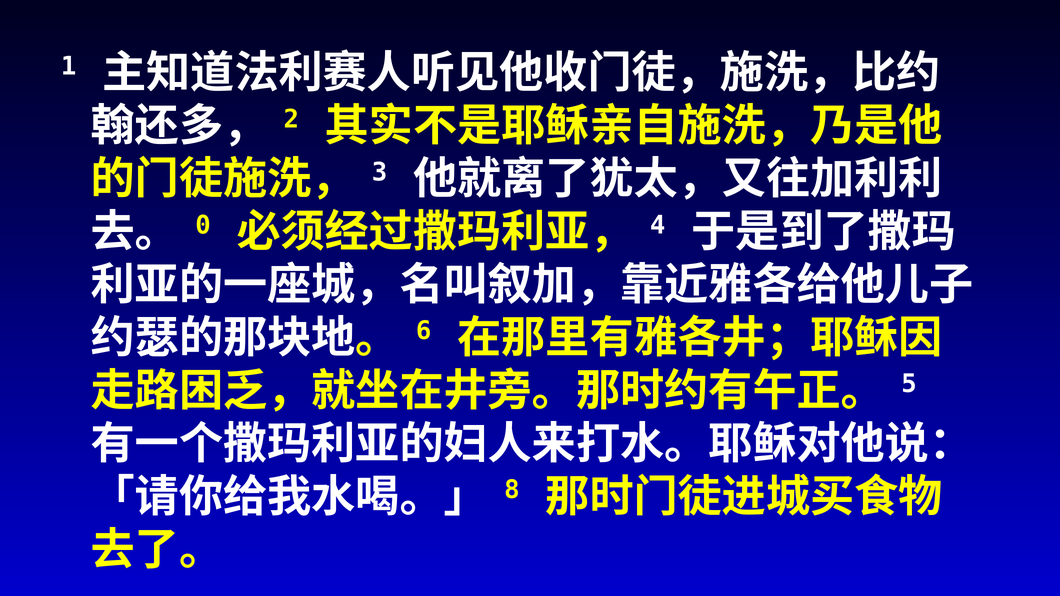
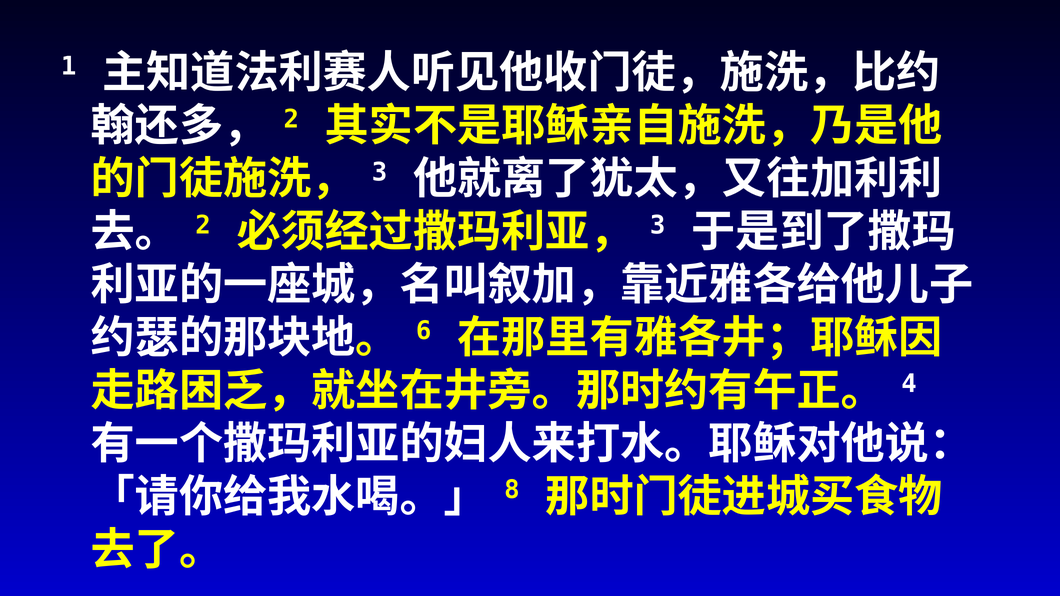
0 at (203, 225): 0 -> 2
4 at (658, 225): 4 -> 3
5: 5 -> 4
